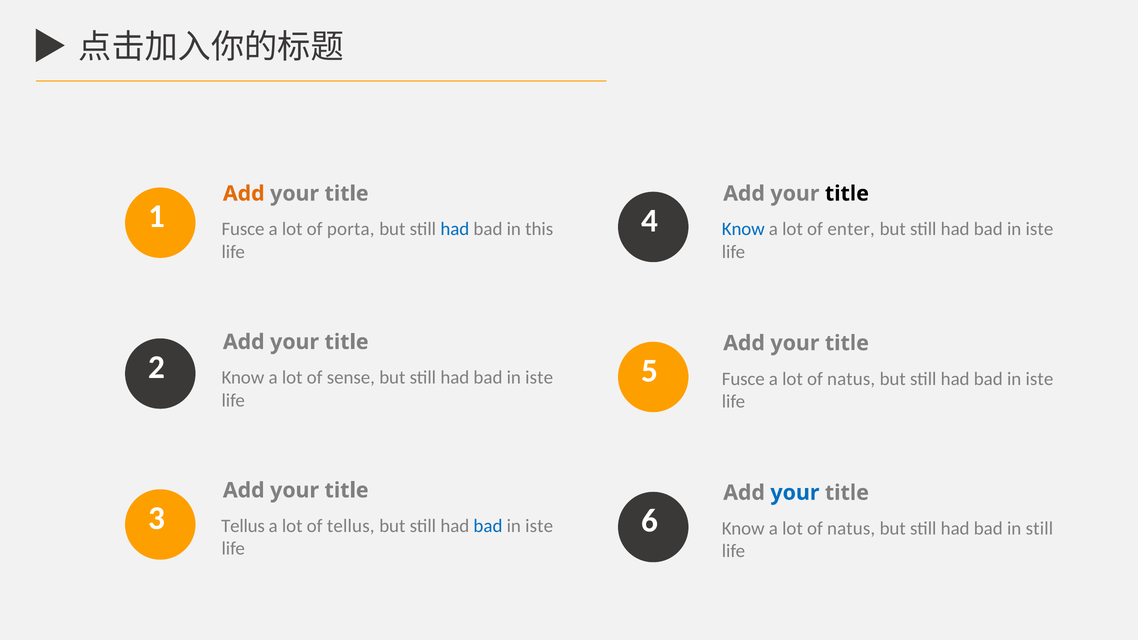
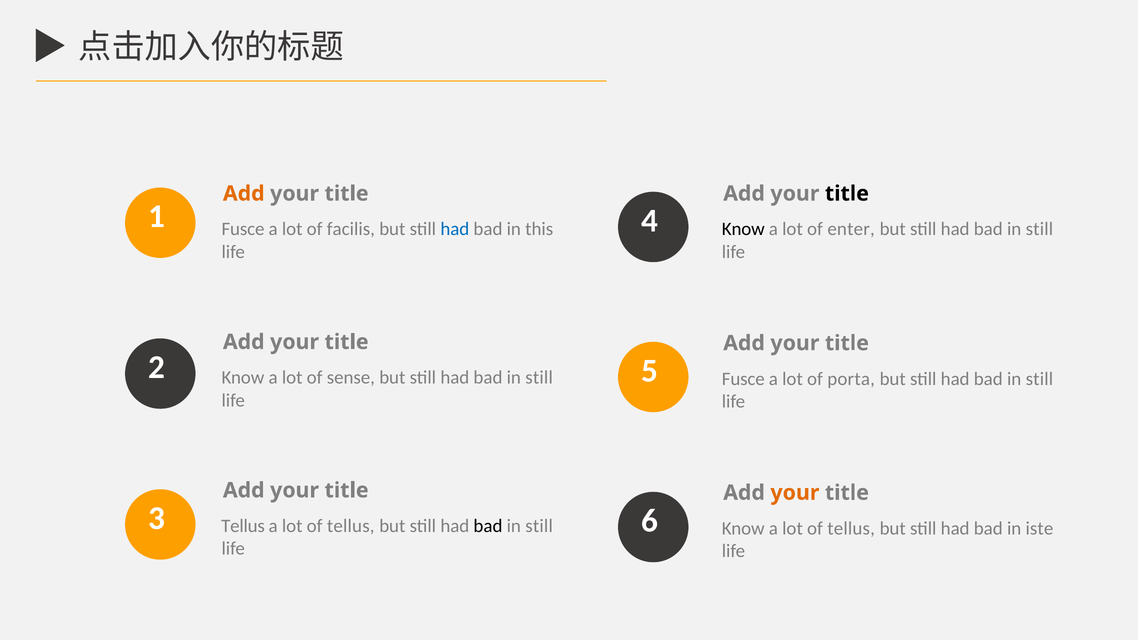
porta: porta -> facilis
Know at (743, 229) colour: blue -> black
iste at (1039, 229): iste -> still
iste at (539, 378): iste -> still
natus at (851, 379): natus -> porta
iste at (1039, 379): iste -> still
your at (795, 493) colour: blue -> orange
bad at (488, 526) colour: blue -> black
iste at (539, 526): iste -> still
natus at (851, 529): natus -> tellus
in still: still -> iste
